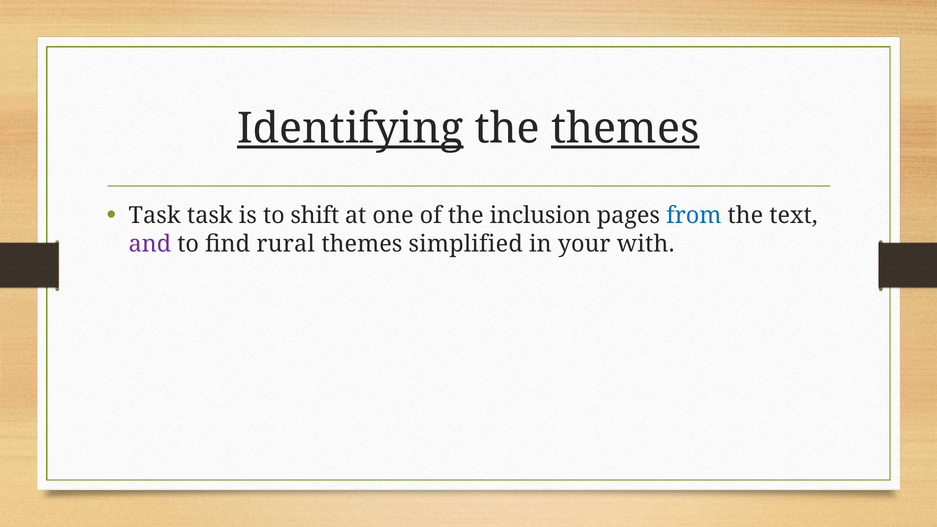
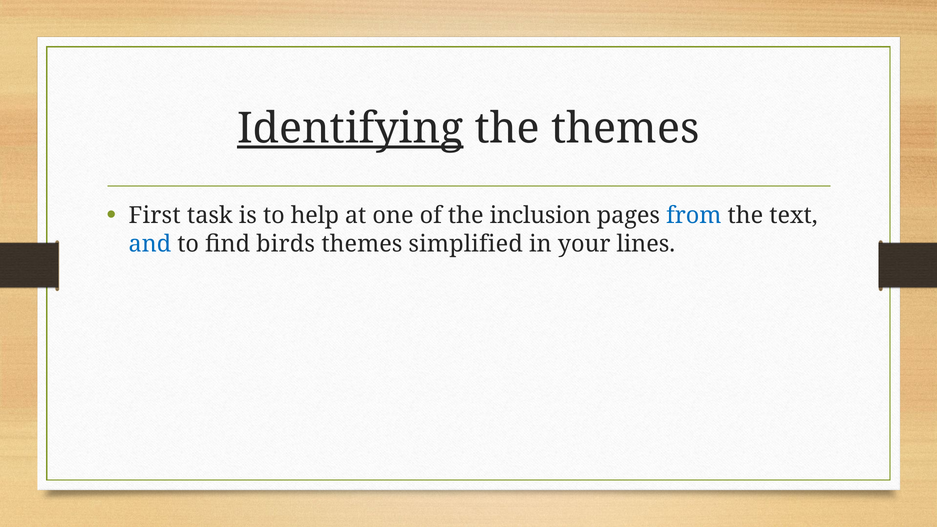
themes at (625, 129) underline: present -> none
Task at (155, 216): Task -> First
shift: shift -> help
and colour: purple -> blue
rural: rural -> birds
with: with -> lines
